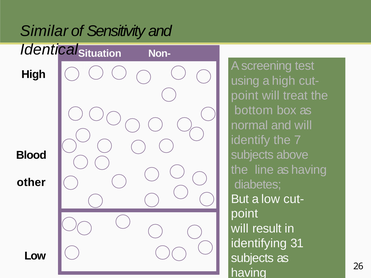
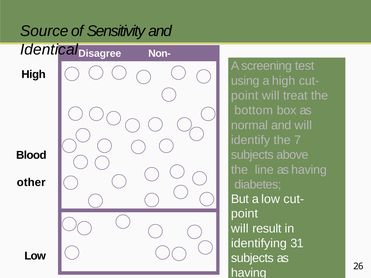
Similar: Similar -> Source
Situation: Situation -> Disagree
